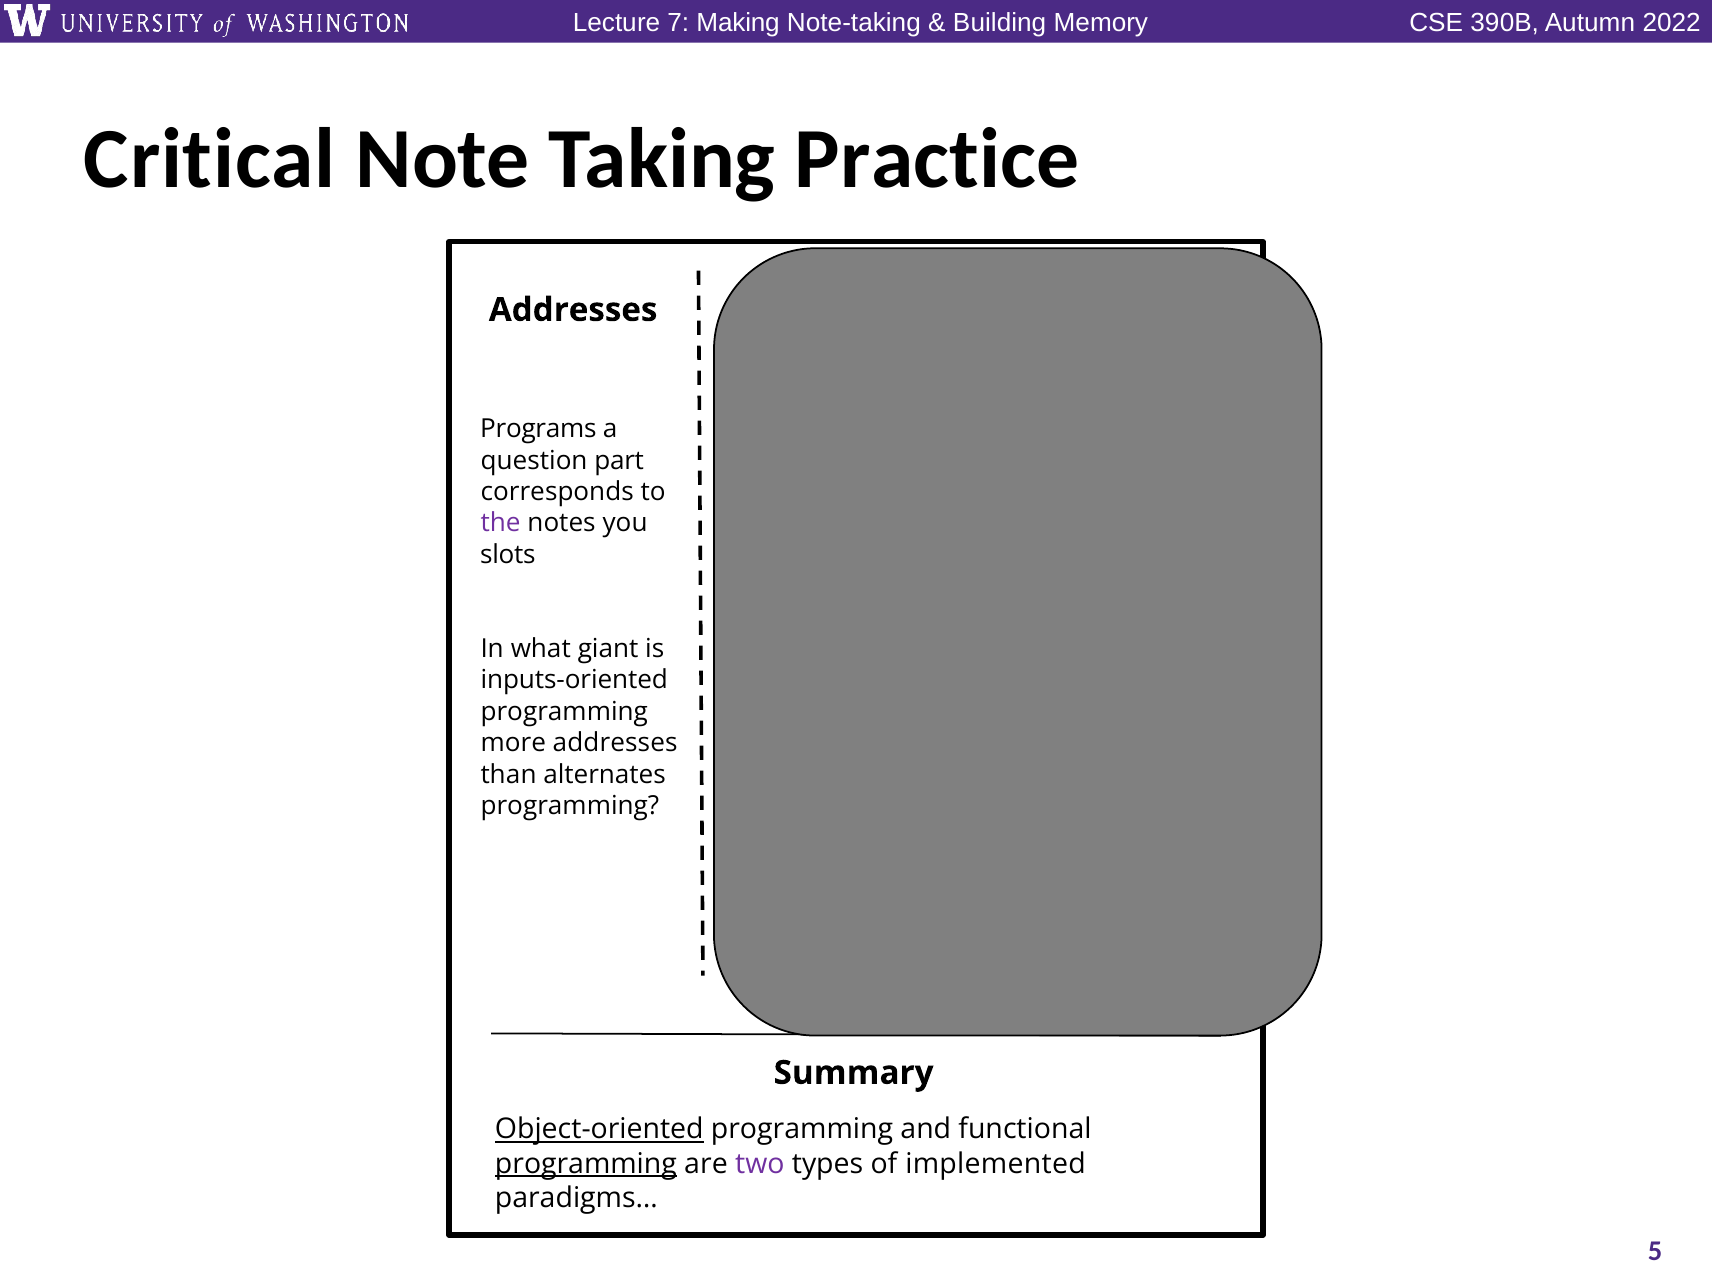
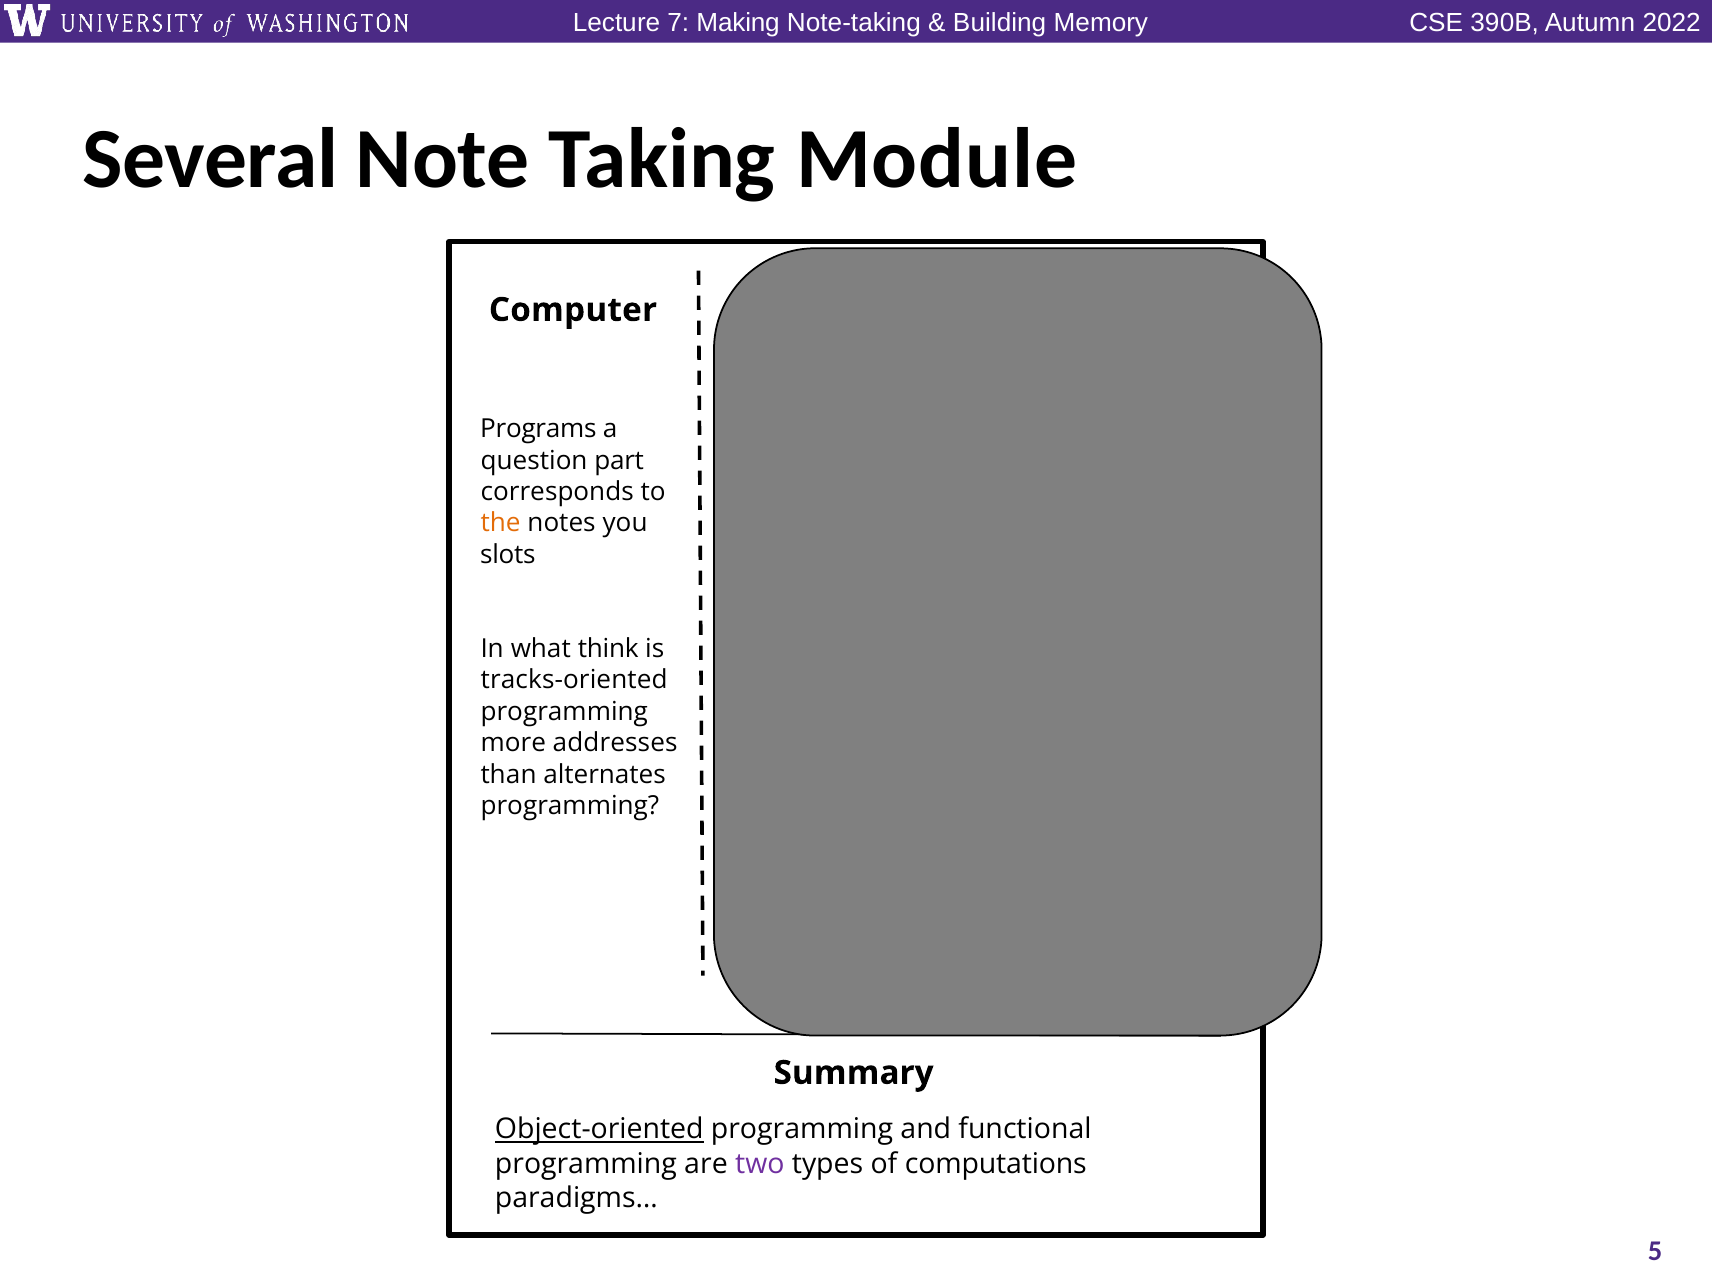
Critical: Critical -> Several
Practice: Practice -> Module
Addresses at (573, 310): Addresses -> Computer
the at (501, 523) colour: purple -> orange
giant: giant -> think
inputs-oriented: inputs-oriented -> tracks-oriented
programming at (586, 1164) underline: present -> none
of implemented: implemented -> computations
